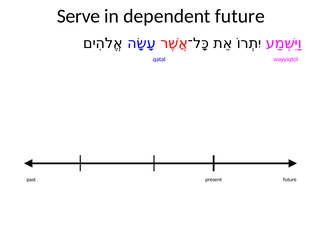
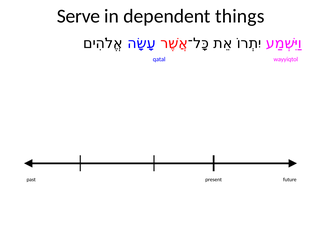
dependent future: future -> things
